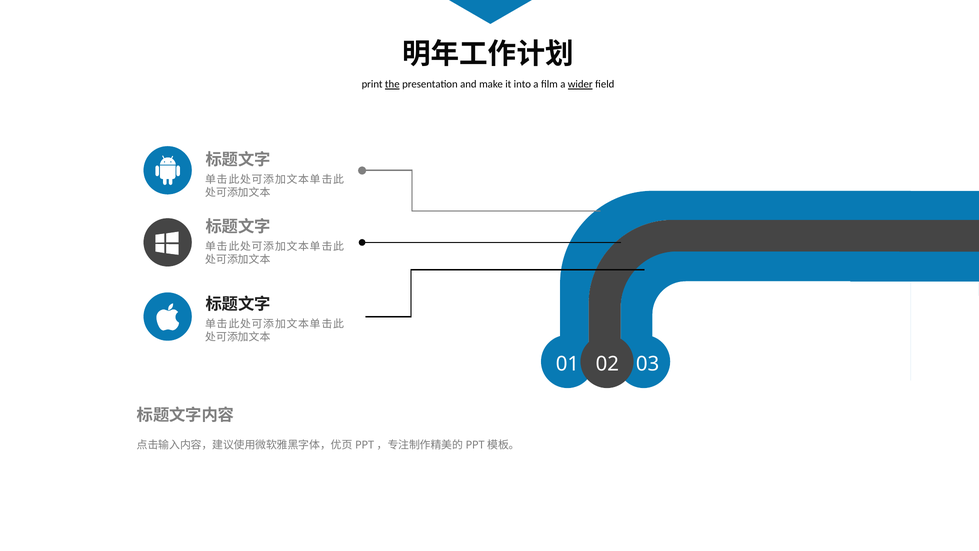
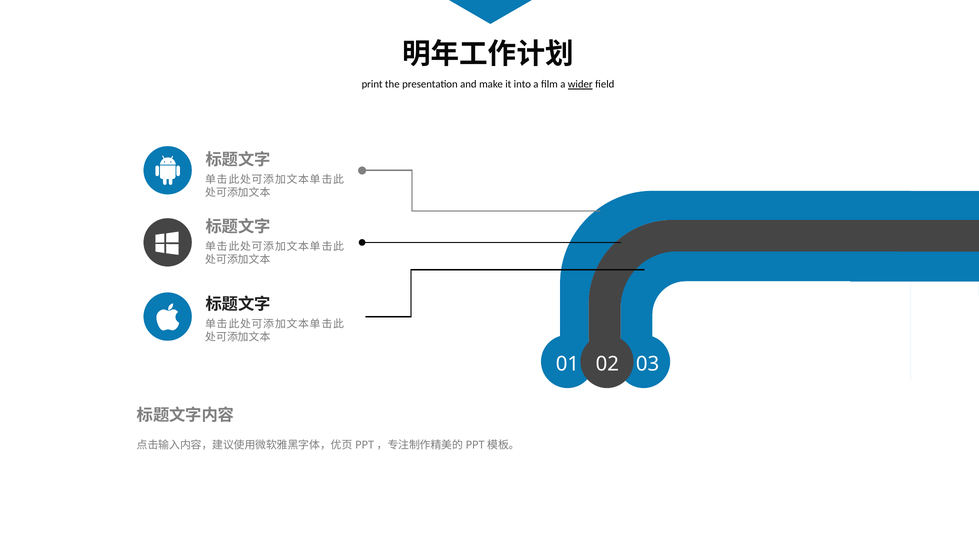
the underline: present -> none
